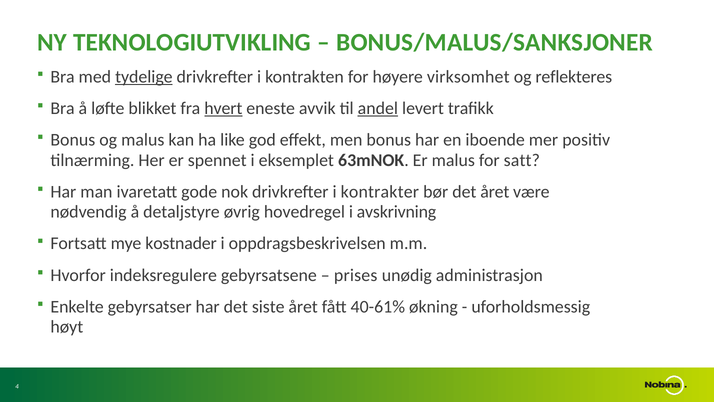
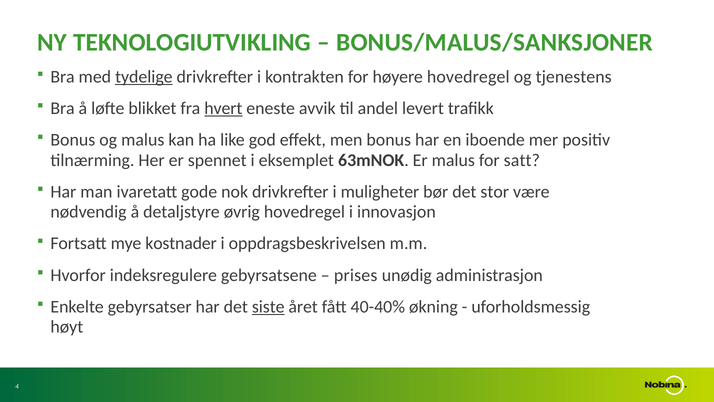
høyere virksomhet: virksomhet -> hovedregel
reflekteres: reflekteres -> tjenestens
andel underline: present -> none
kontrakter: kontrakter -> muligheter
det året: året -> stor
avskrivning: avskrivning -> innovasjon
siste underline: none -> present
40-61%: 40-61% -> 40-40%
